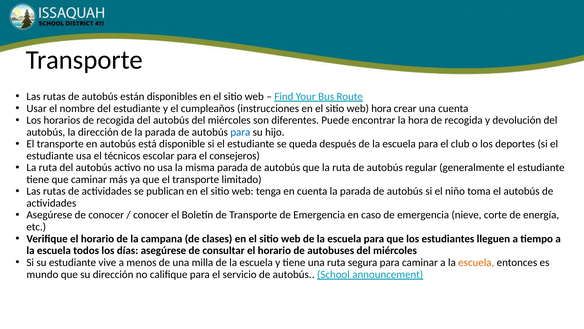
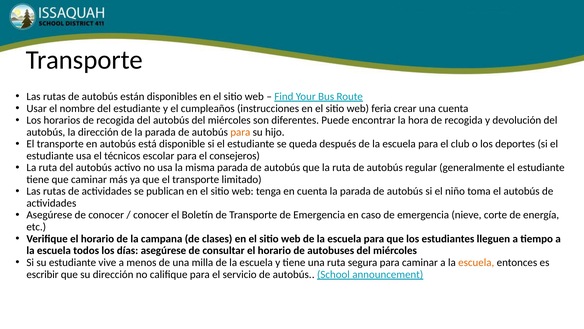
web hora: hora -> feria
para at (240, 132) colour: blue -> orange
mundo: mundo -> escribir
